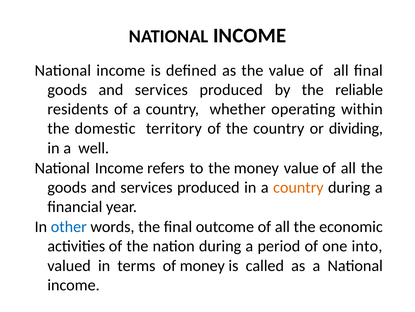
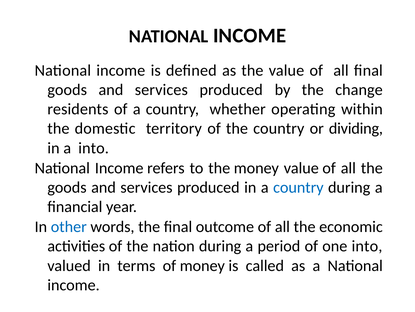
reliable: reliable -> change
a well: well -> into
country at (298, 187) colour: orange -> blue
